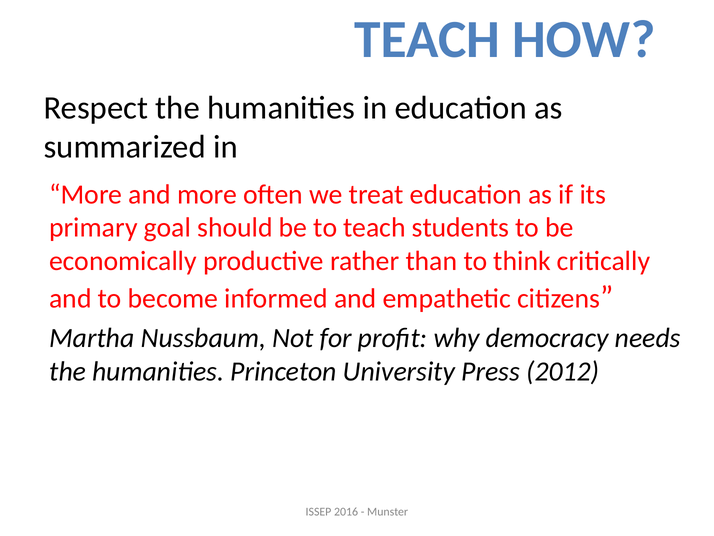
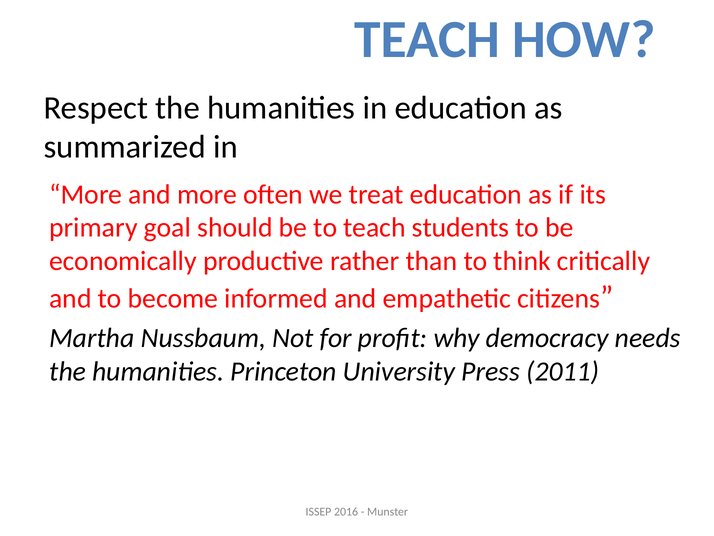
2012: 2012 -> 2011
